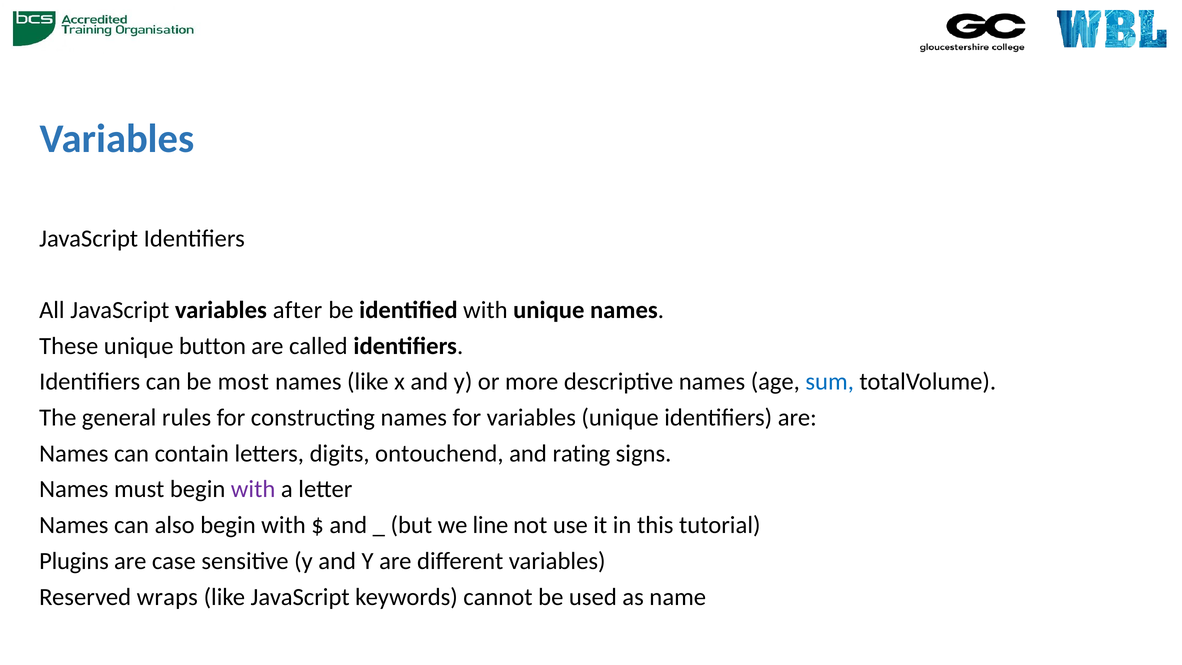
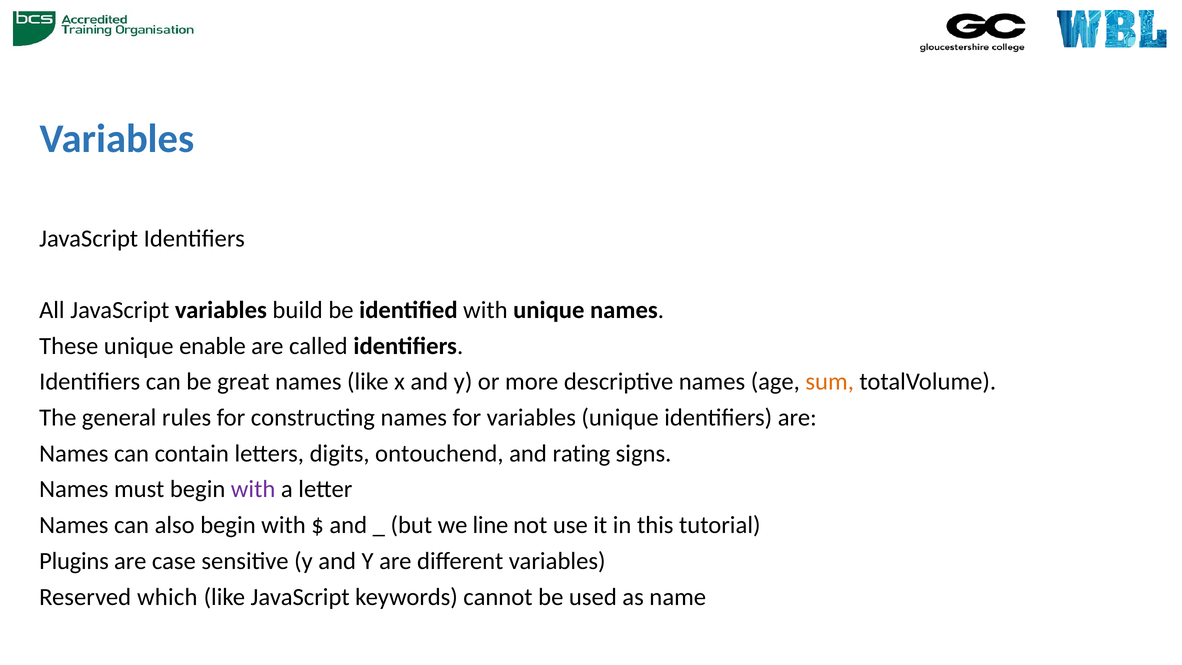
after: after -> build
button: button -> enable
most: most -> great
sum colour: blue -> orange
wraps: wraps -> which
